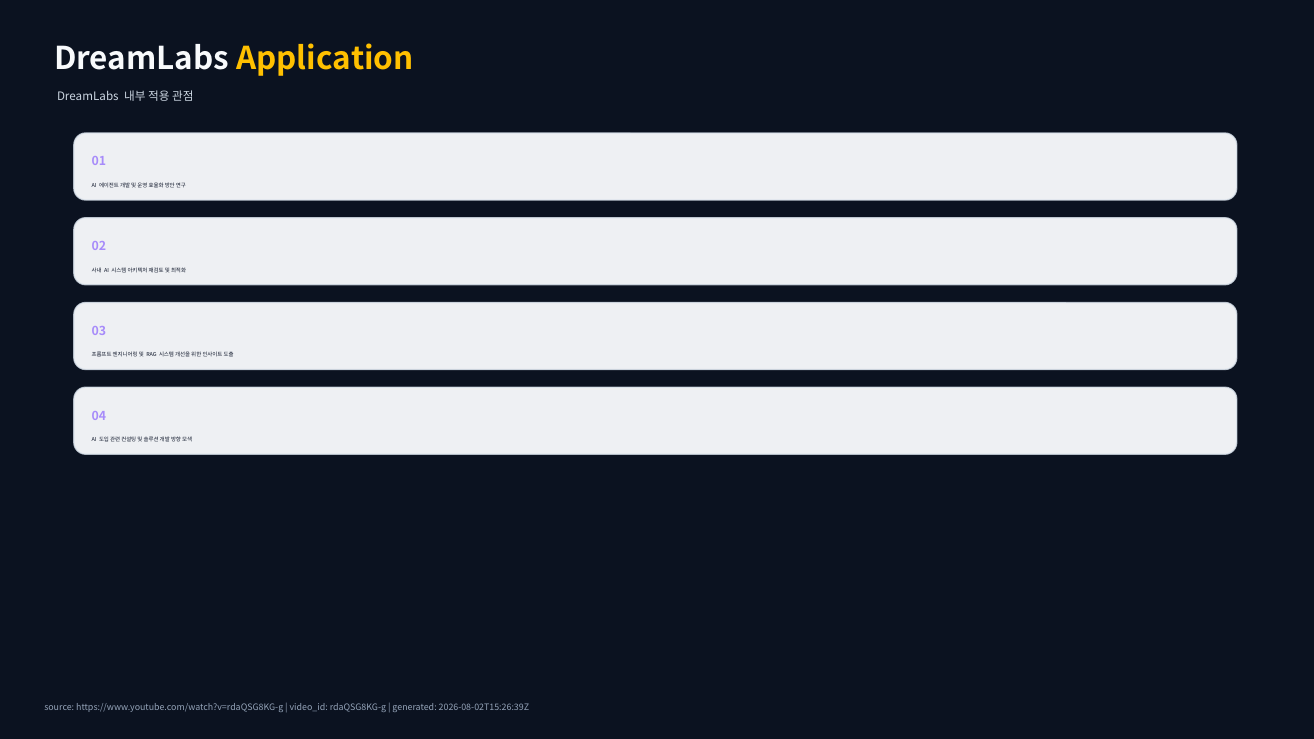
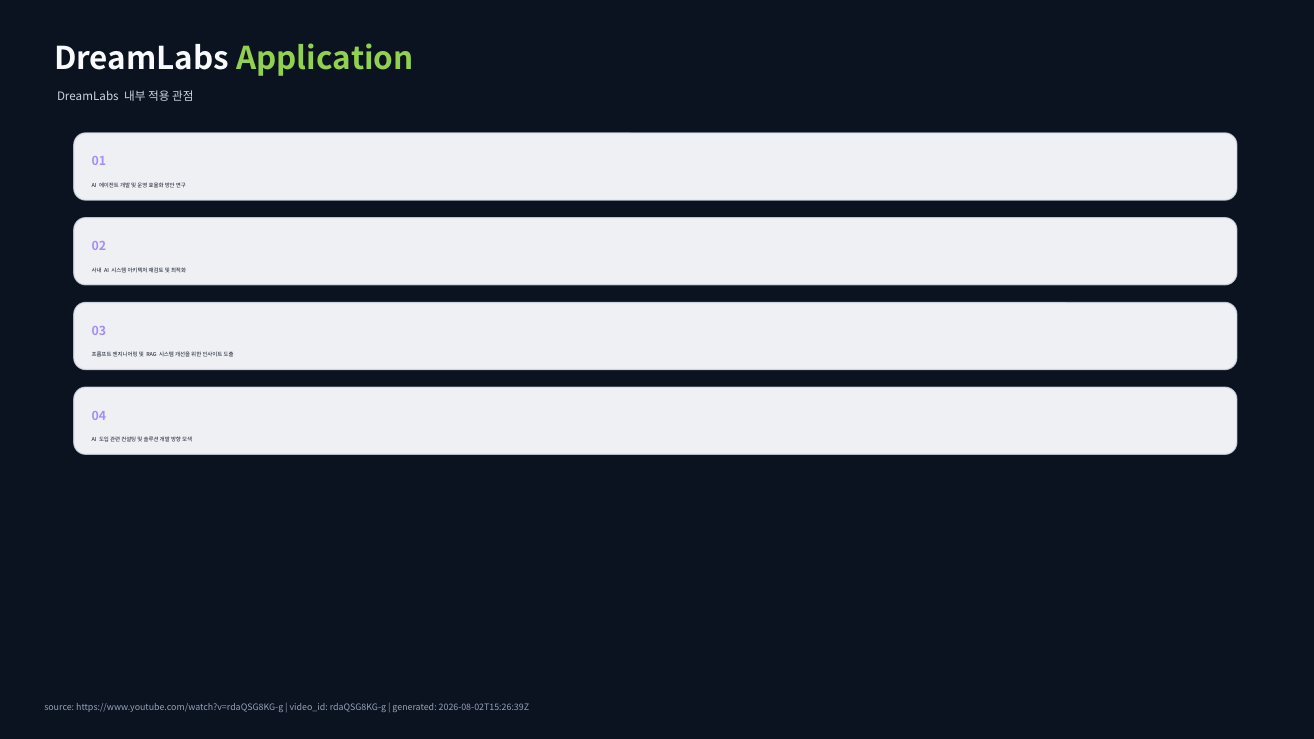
Application colour: yellow -> light green
